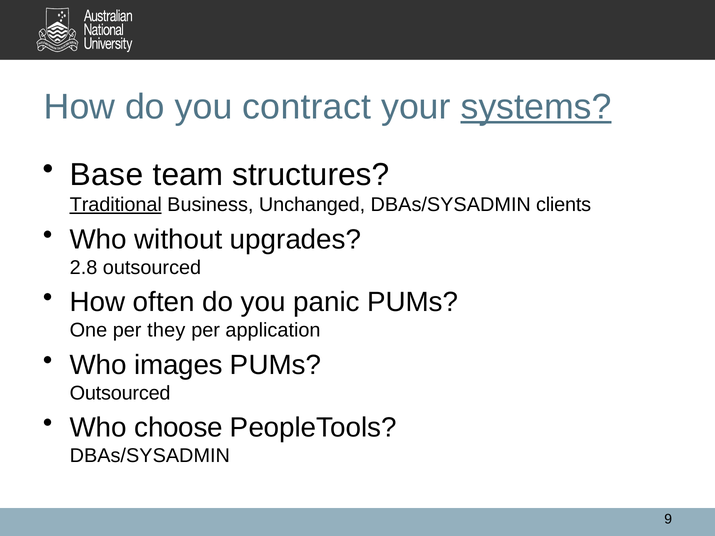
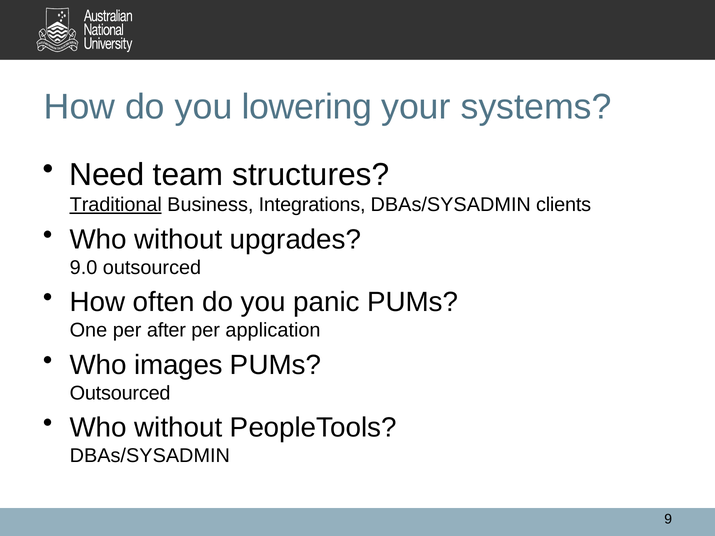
contract: contract -> lowering
systems underline: present -> none
Base: Base -> Need
Unchanged: Unchanged -> Integrations
2.8: 2.8 -> 9.0
they: they -> after
choose at (179, 428): choose -> without
